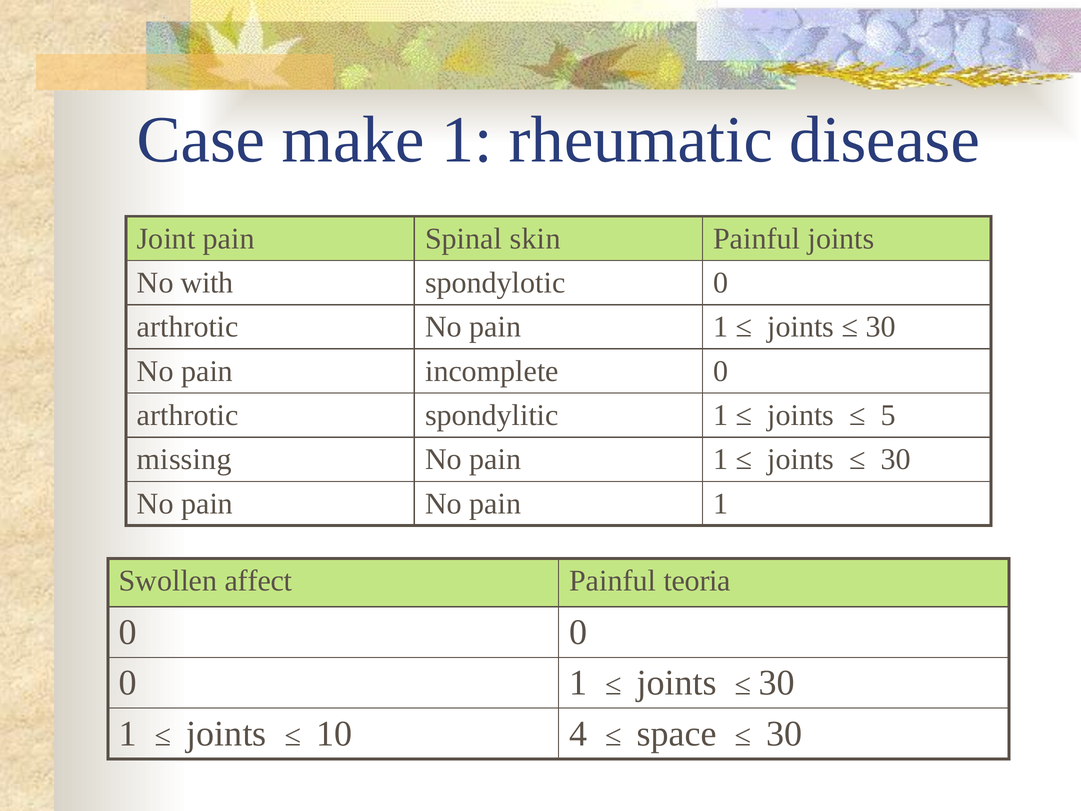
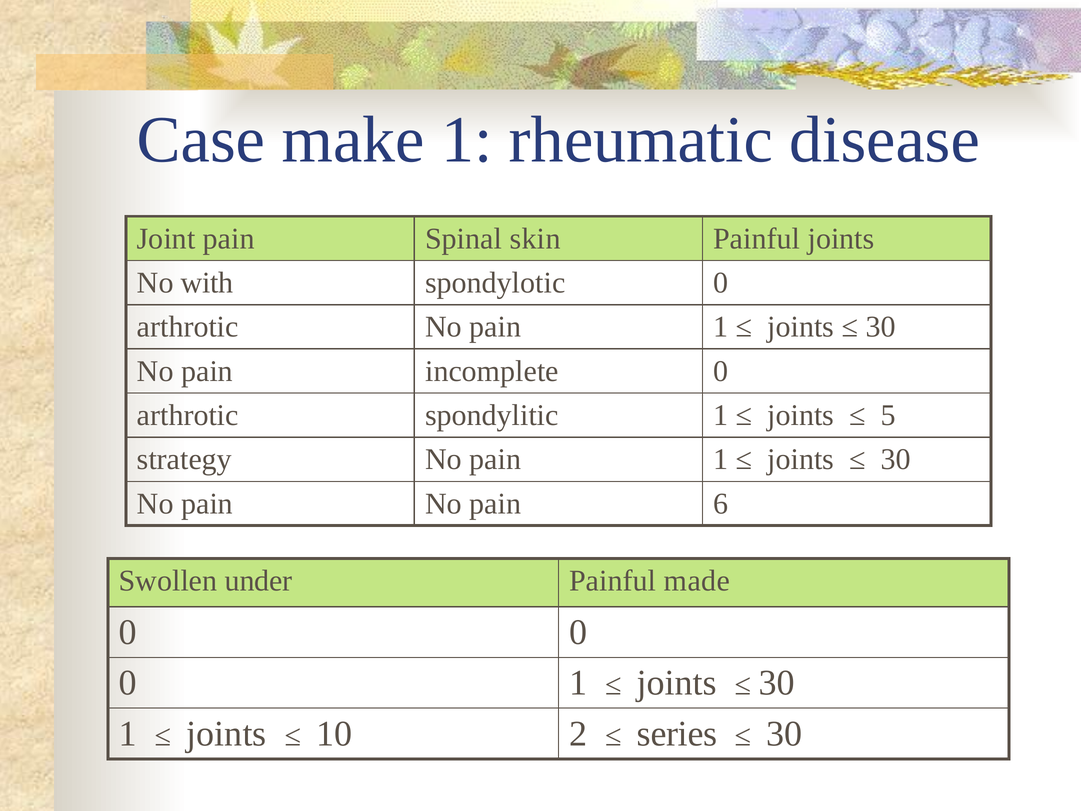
missing: missing -> strategy
pain No pain 1: 1 -> 6
affect: affect -> under
teoria: teoria -> made
4: 4 -> 2
space: space -> series
